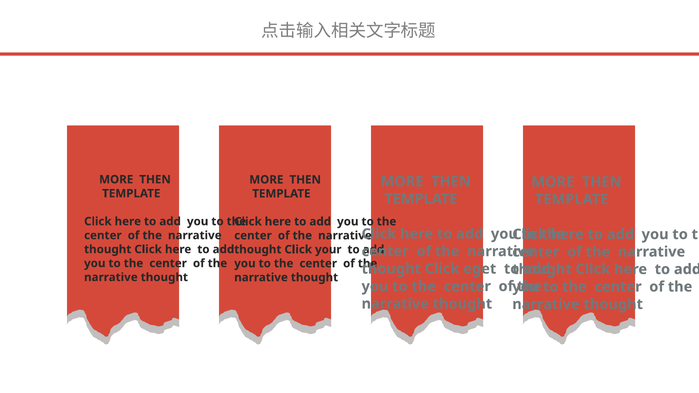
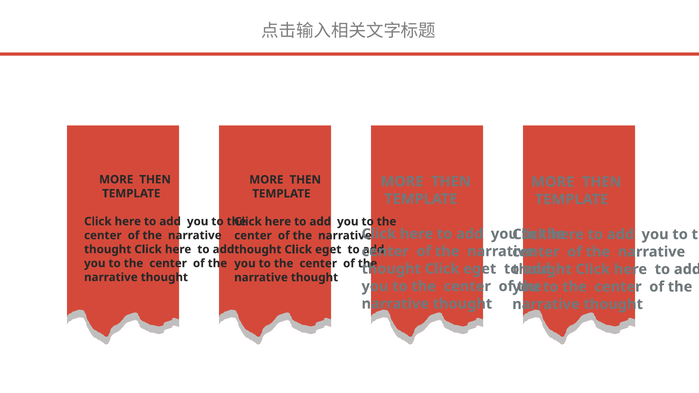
your at (328, 250): your -> eget
